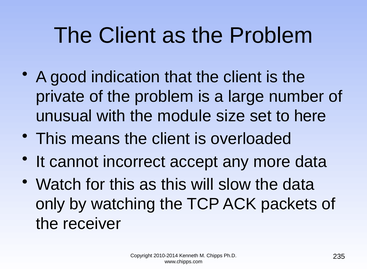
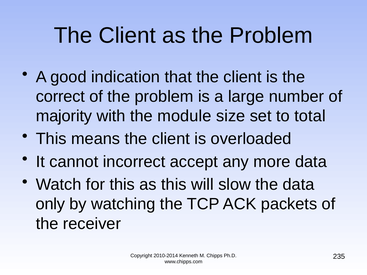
private: private -> correct
unusual: unusual -> majority
here: here -> total
